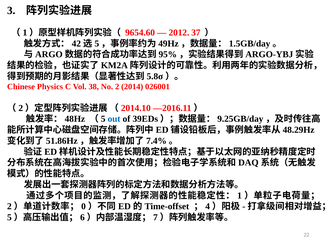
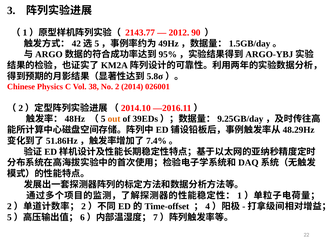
9654.60: 9654.60 -> 2143.77
37: 37 -> 90
out colour: blue -> orange
0 at (84, 207): 0 -> 2
